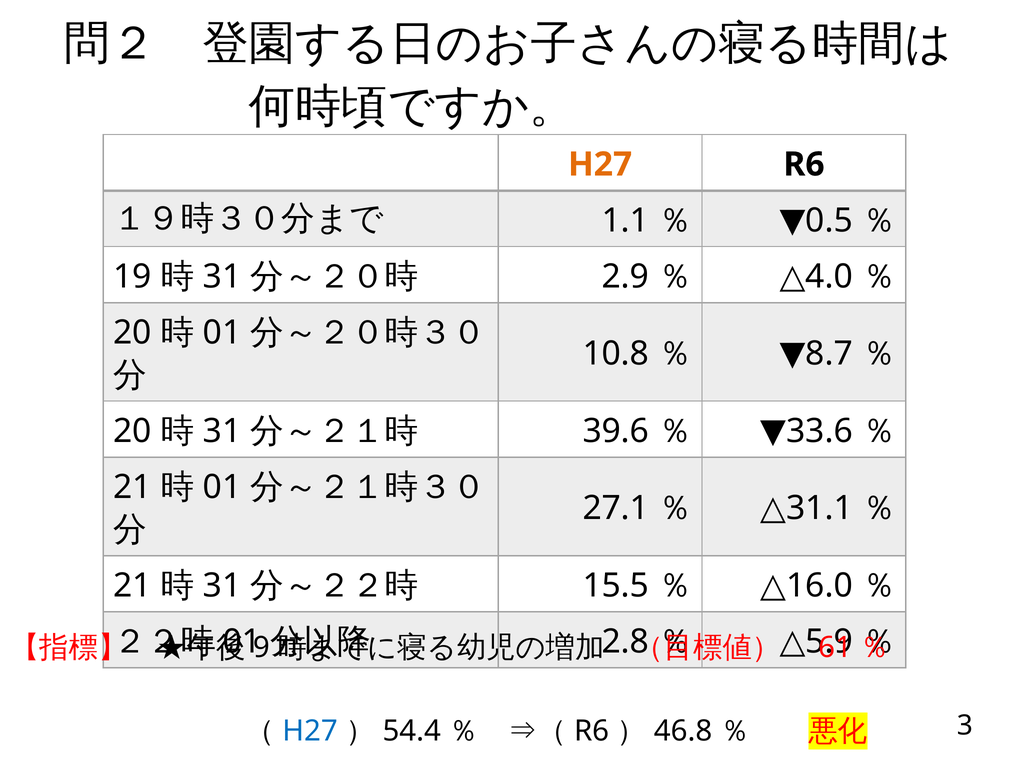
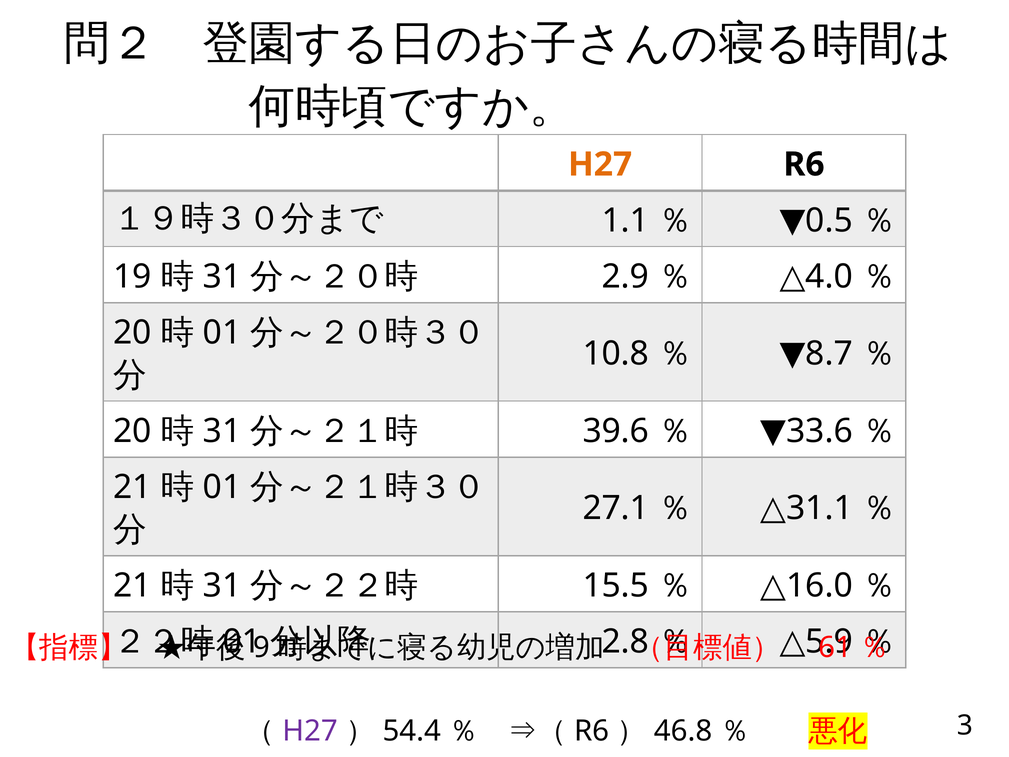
H27 at (310, 731) colour: blue -> purple
